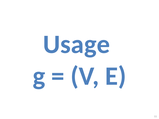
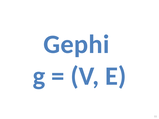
Usage: Usage -> Gephi
